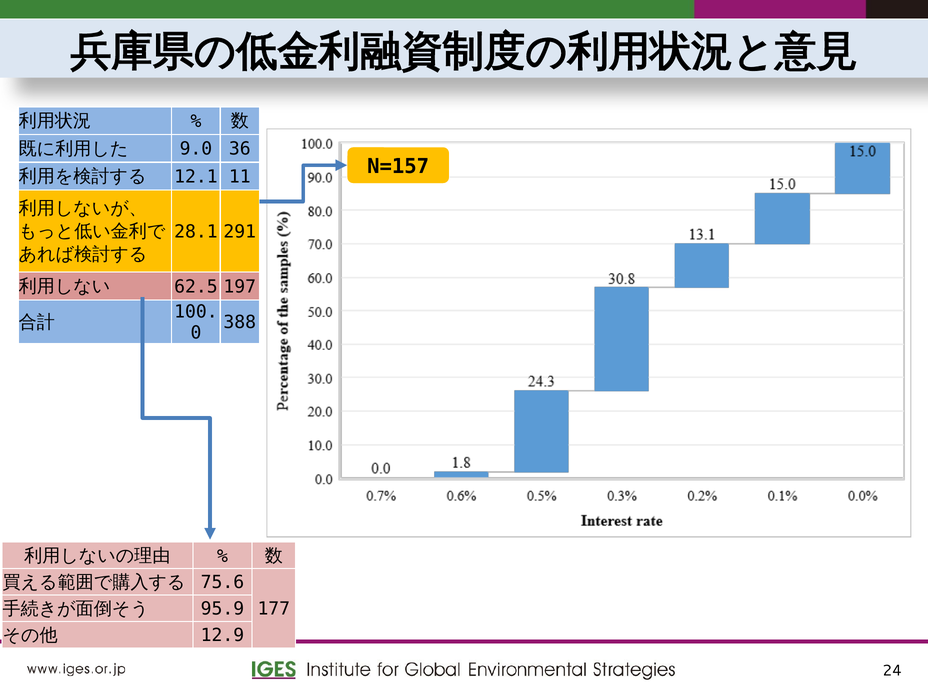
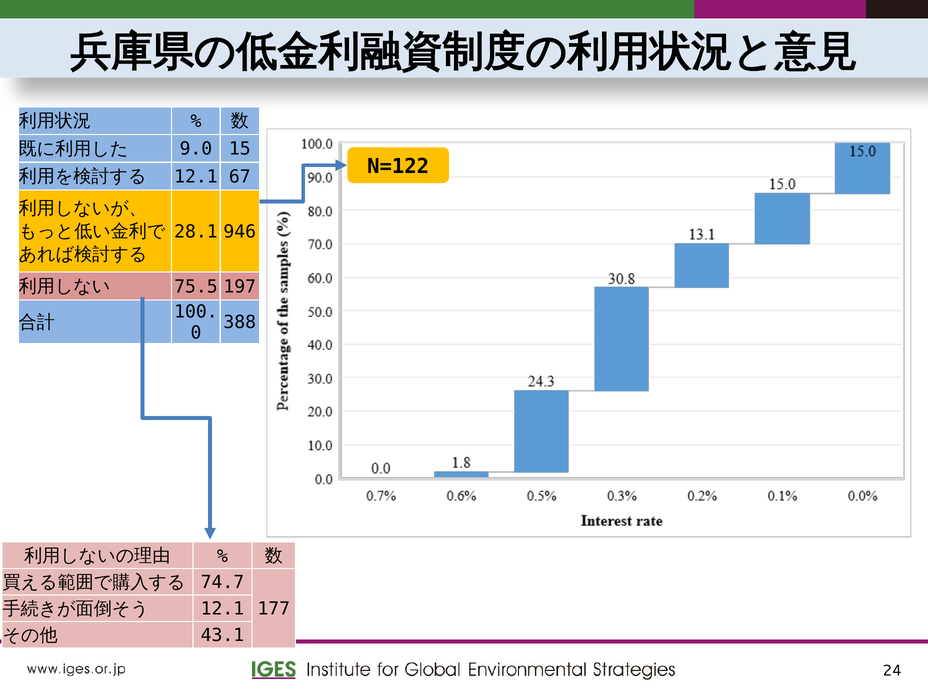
36: 36 -> 15
N=157: N=157 -> N=122
11: 11 -> 67
291: 291 -> 946
62.5: 62.5 -> 75.5
75.6: 75.6 -> 74.7
95.9 at (222, 609): 95.9 -> 12.1
12.9: 12.9 -> 43.1
